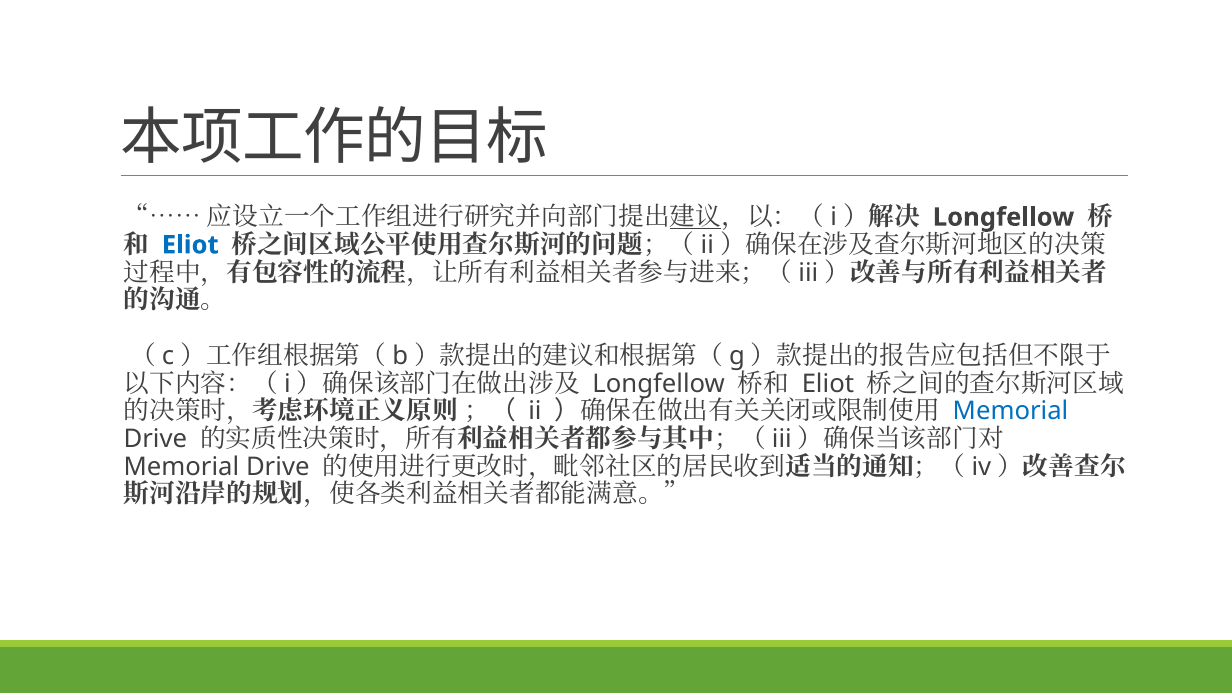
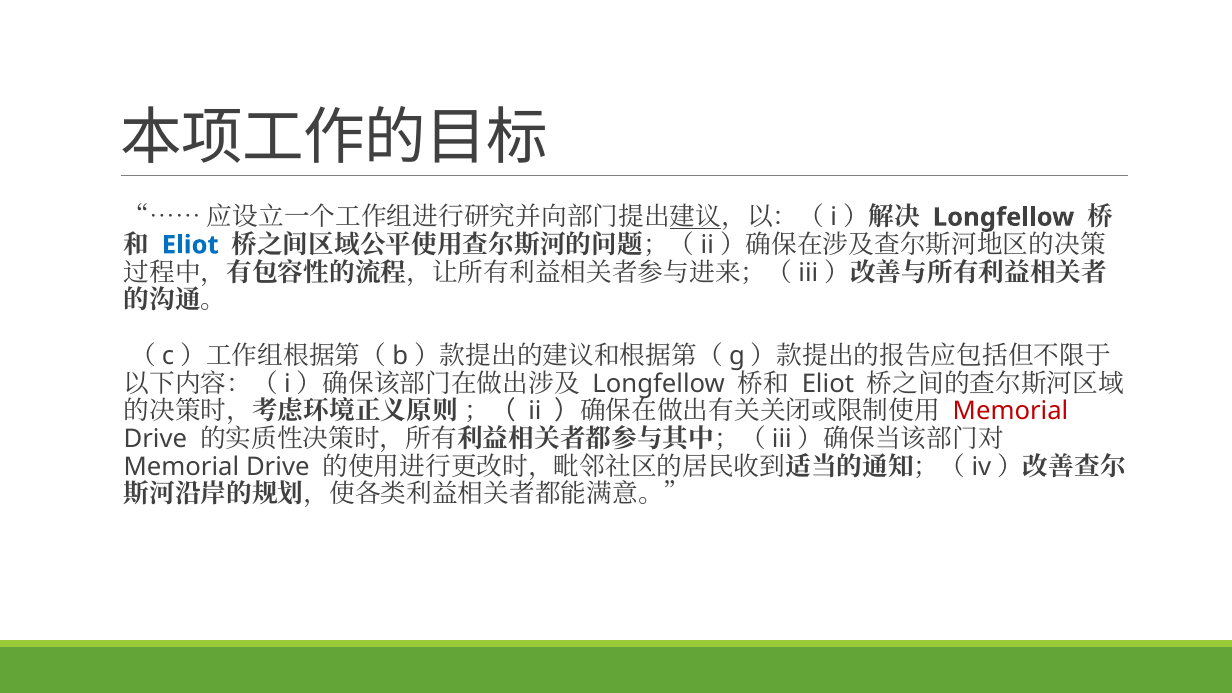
Memorial at (1011, 411) colour: blue -> red
